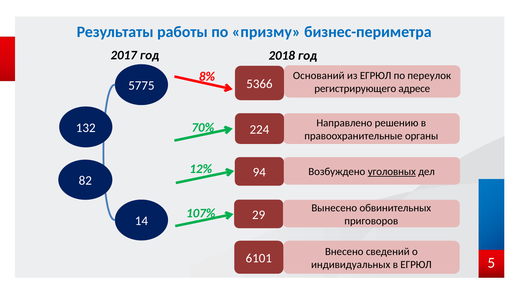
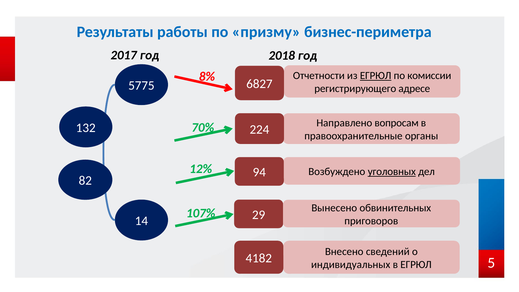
Оснований: Оснований -> Отчетности
ЕГРЮЛ at (376, 76) underline: none -> present
переулок: переулок -> комиссии
5366: 5366 -> 6827
решению: решению -> вопросам
6101: 6101 -> 4182
